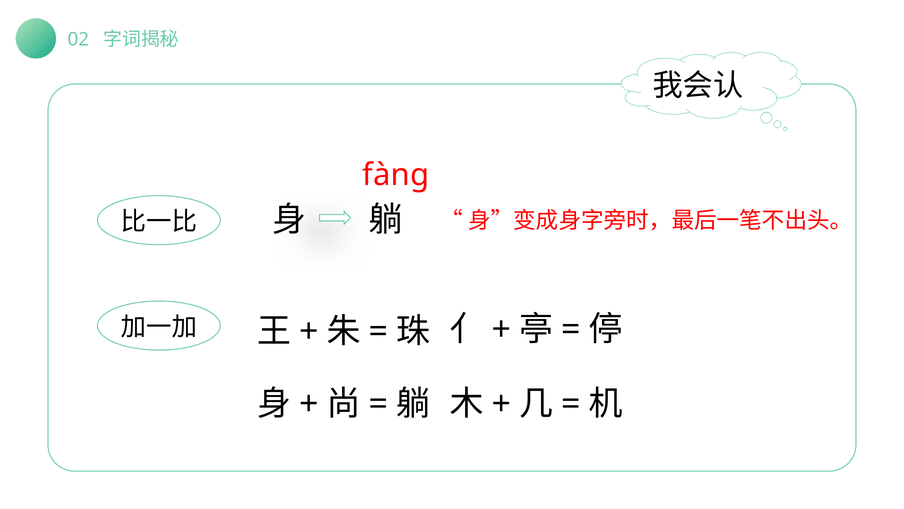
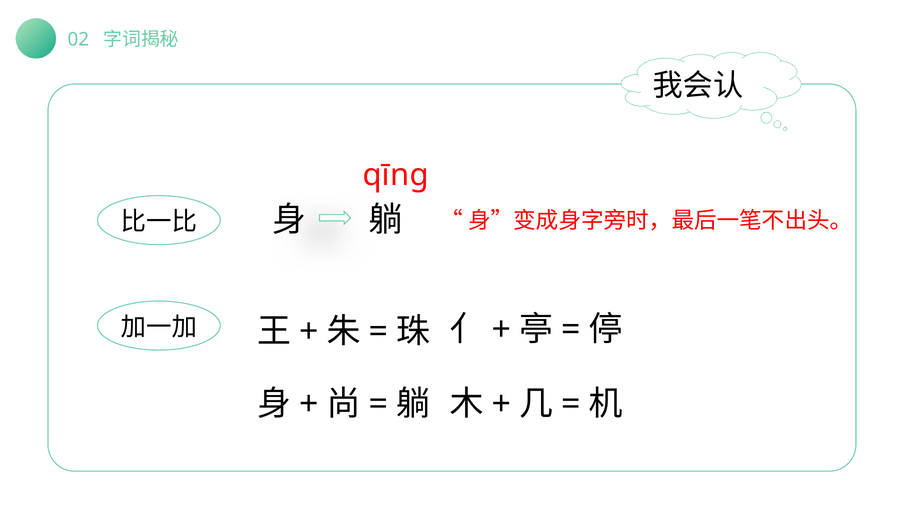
fànɡ: fànɡ -> qīng
